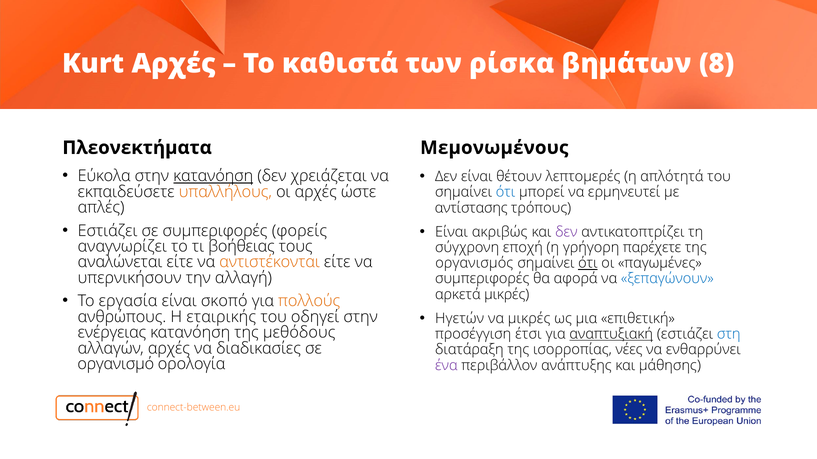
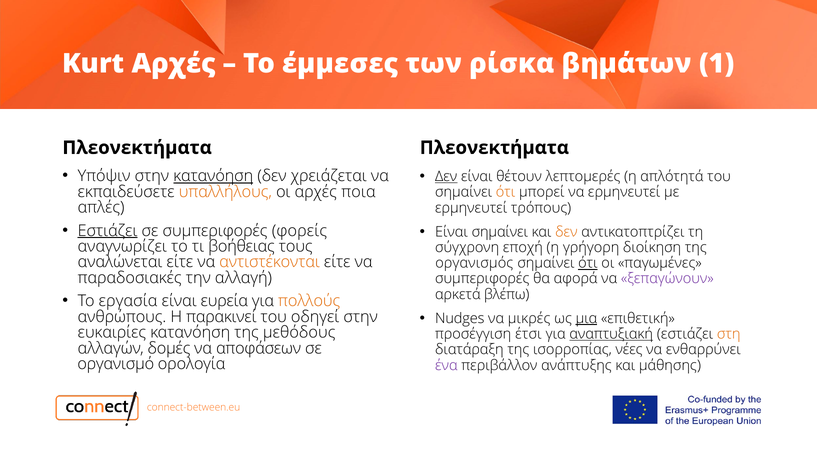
καθιστά: καθιστά -> έμμεσες
8: 8 -> 1
Μεμονωμένους at (494, 148): Μεμονωμένους -> Πλεονεκτήματα
Εύκολα: Εύκολα -> Υπόψιν
Δεν at (446, 177) underline: none -> present
ώστε: ώστε -> ποια
ότι at (506, 192) colour: blue -> orange
αντίστασης at (471, 208): αντίστασης -> ερμηνευτεί
Εστιάζει at (108, 231) underline: none -> present
Είναι ακριβώς: ακριβώς -> σημαίνει
δεν at (566, 232) colour: purple -> orange
παρέχετε: παρέχετε -> διοίκηση
υπερνικήσουν: υπερνικήσουν -> παραδοσιακές
ξεπαγώνουν colour: blue -> purple
αρκετά μικρές: μικρές -> βλέπω
σκοπό: σκοπό -> ευρεία
εταιρικής: εταιρικής -> παρακινεί
Ηγετών: Ηγετών -> Nudges
μια underline: none -> present
ενέργειας: ενέργειας -> ευκαιρίες
στη colour: blue -> orange
αλλαγών αρχές: αρχές -> δομές
διαδικασίες: διαδικασίες -> αποφάσεων
